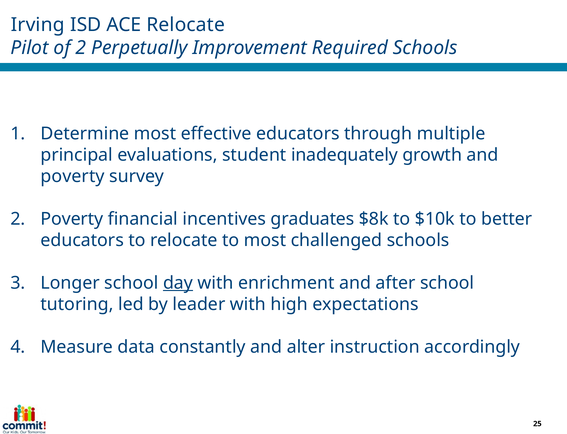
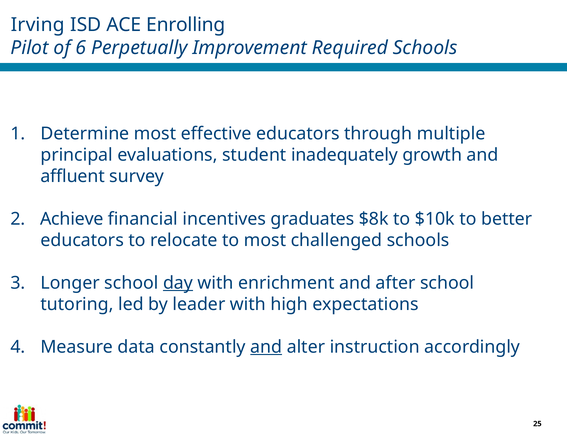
ACE Relocate: Relocate -> Enrolling
of 2: 2 -> 6
poverty at (73, 176): poverty -> affluent
Poverty at (72, 219): Poverty -> Achieve
and at (266, 347) underline: none -> present
